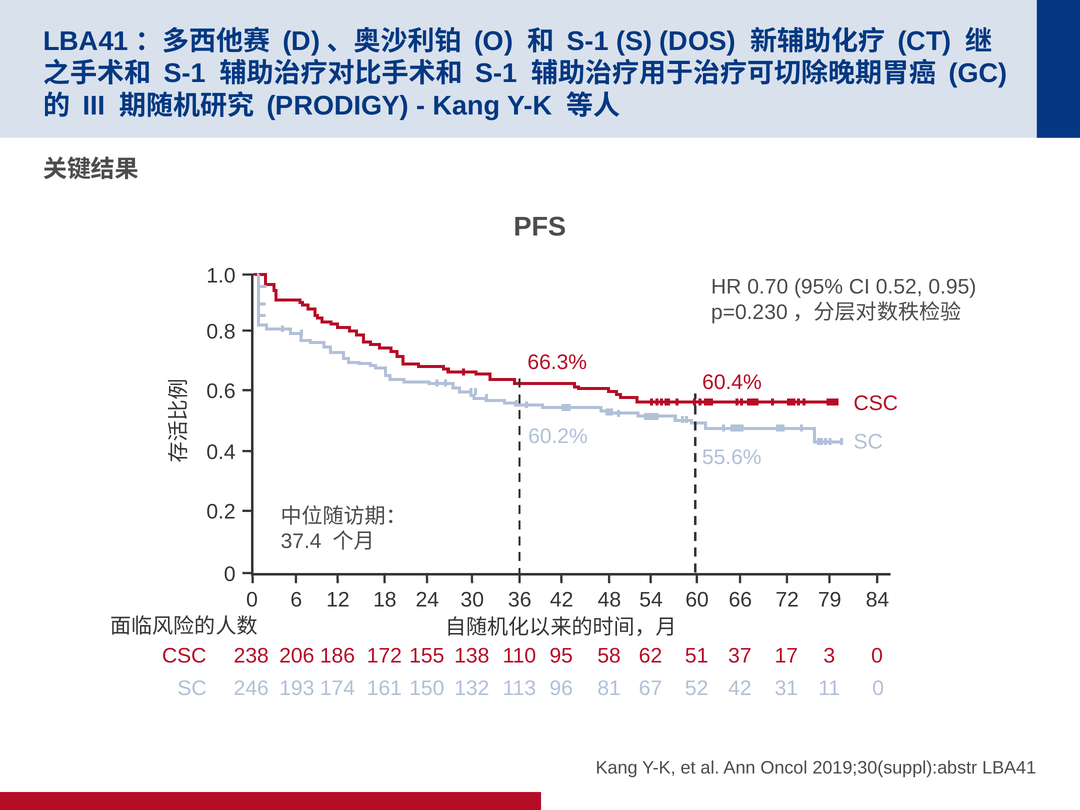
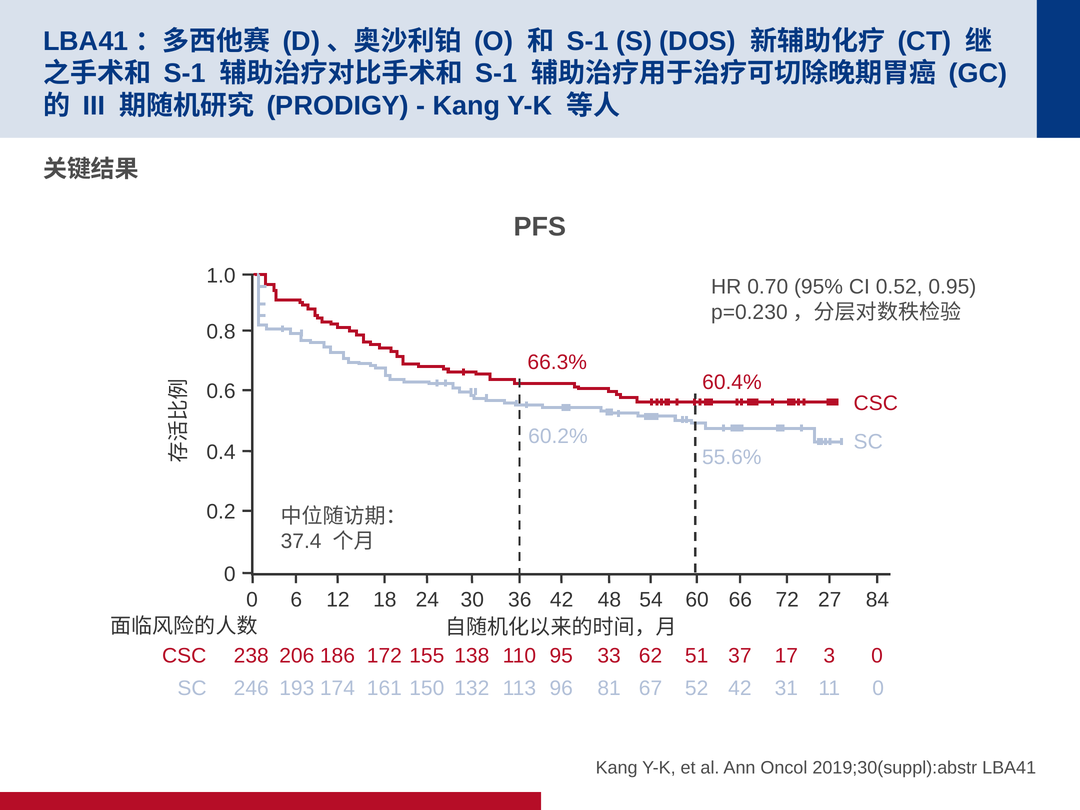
79: 79 -> 27
58: 58 -> 33
